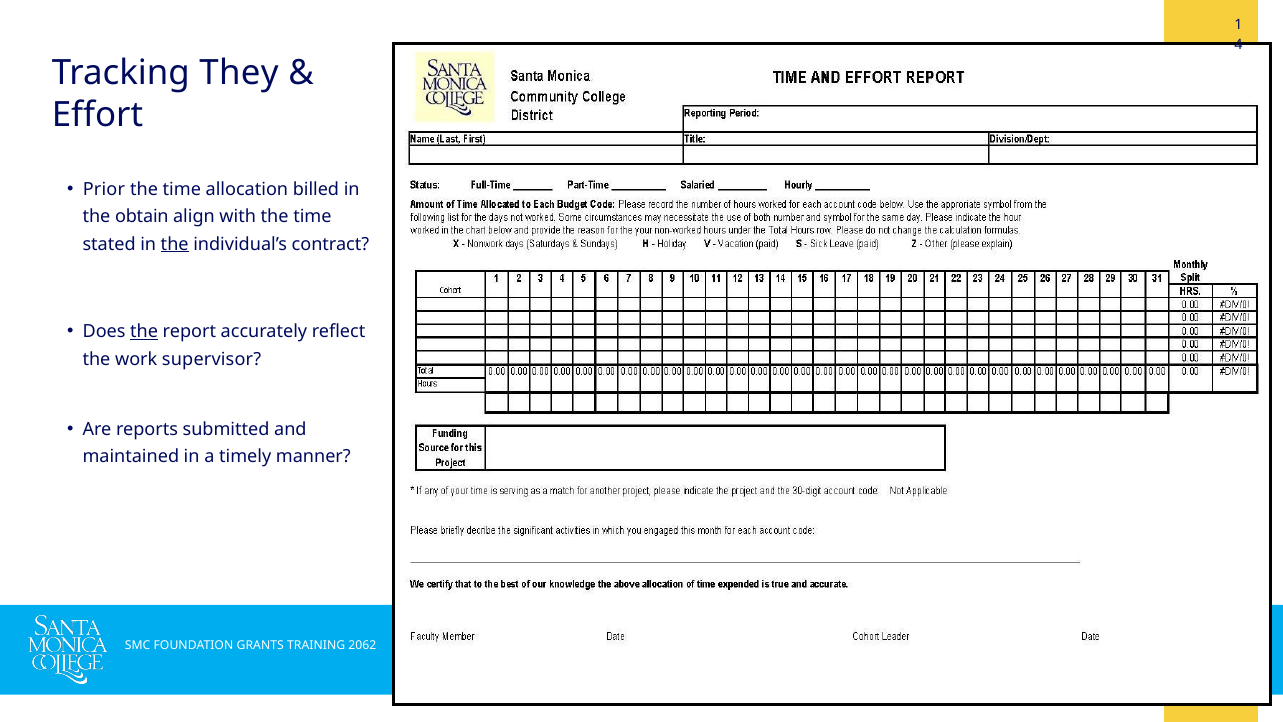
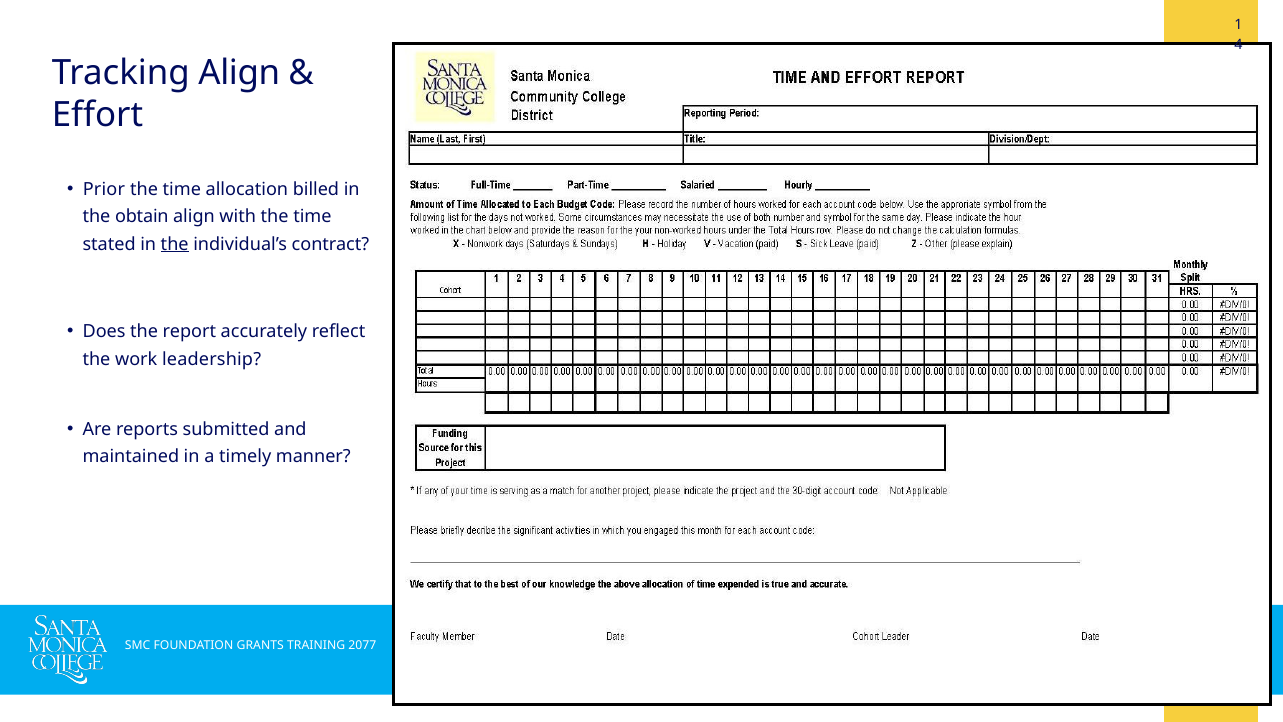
Tracking They: They -> Align
the at (144, 332) underline: present -> none
supervisor: supervisor -> leadership
2062: 2062 -> 2077
